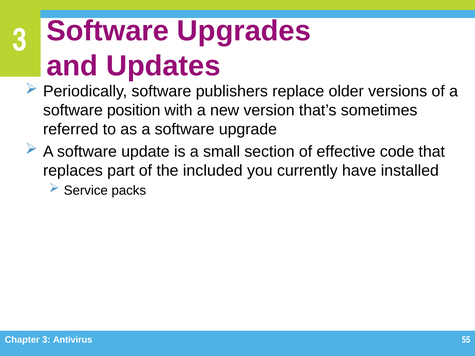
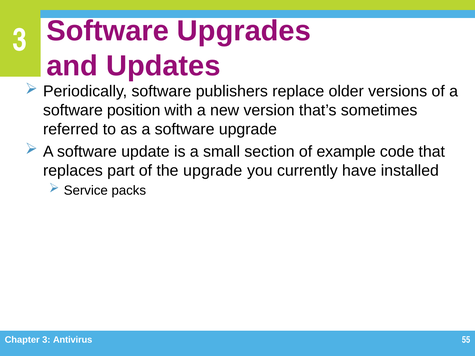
effective: effective -> example
the included: included -> upgrade
